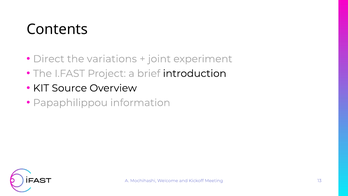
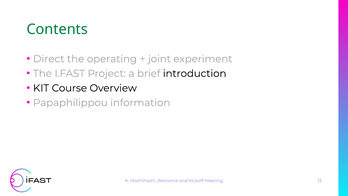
Contents colour: black -> green
variations: variations -> operating
Source: Source -> Course
